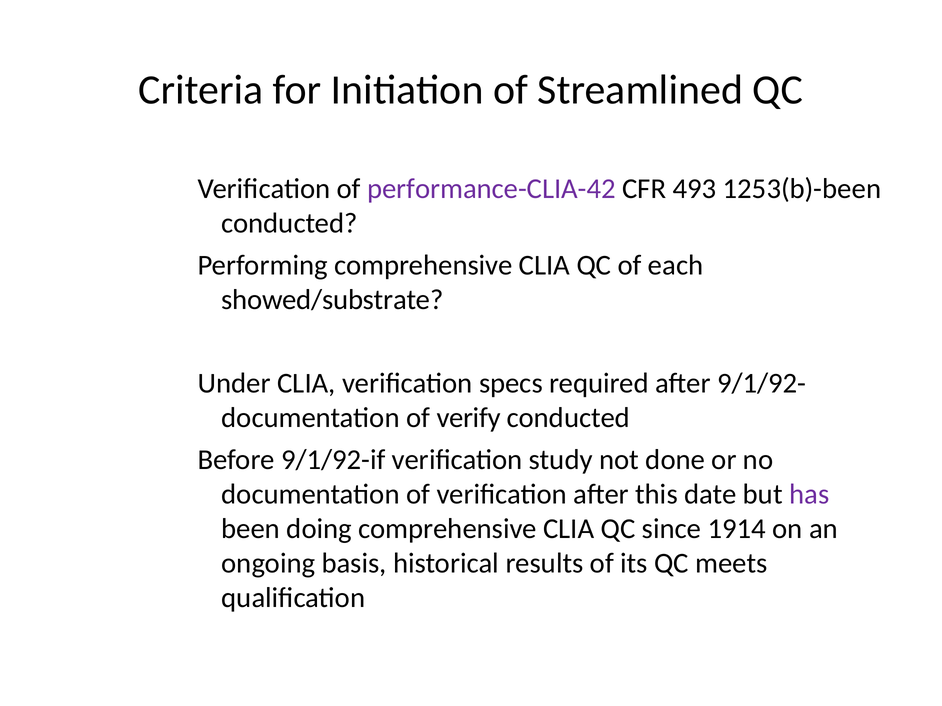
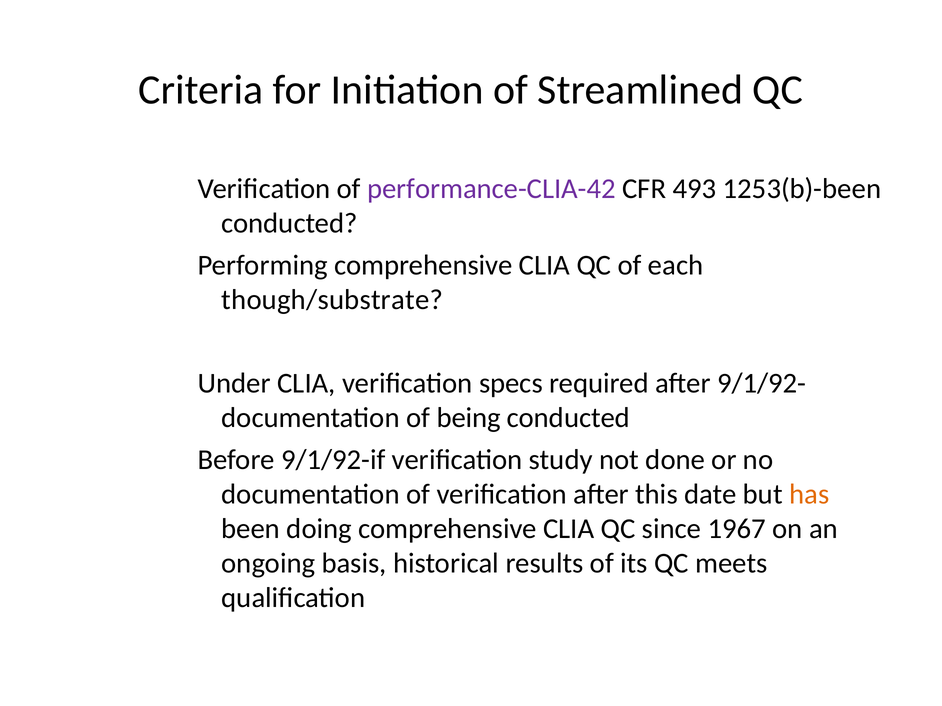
showed/substrate: showed/substrate -> though/substrate
verify: verify -> being
has colour: purple -> orange
1914: 1914 -> 1967
